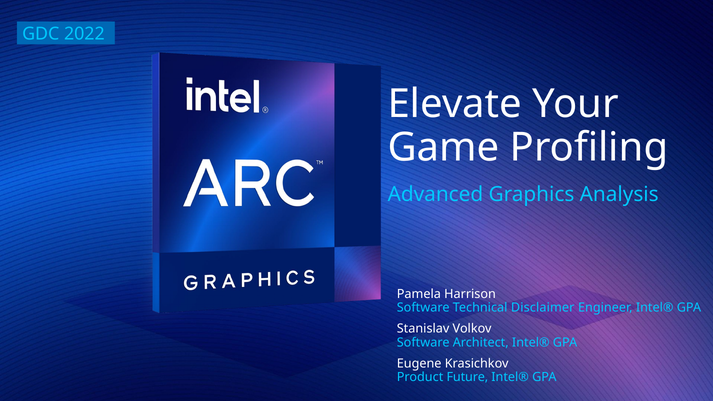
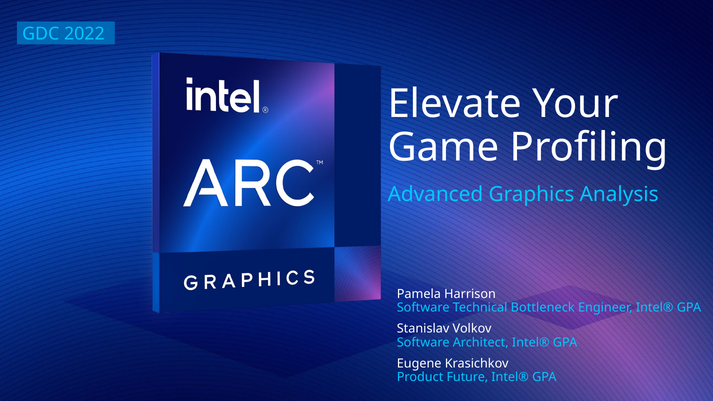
Disclaimer: Disclaimer -> Bottleneck
